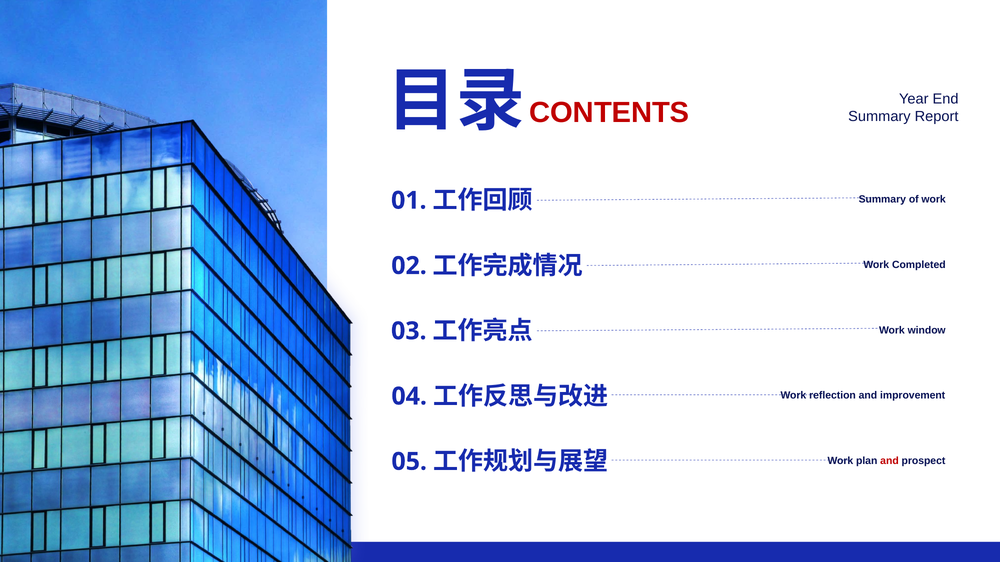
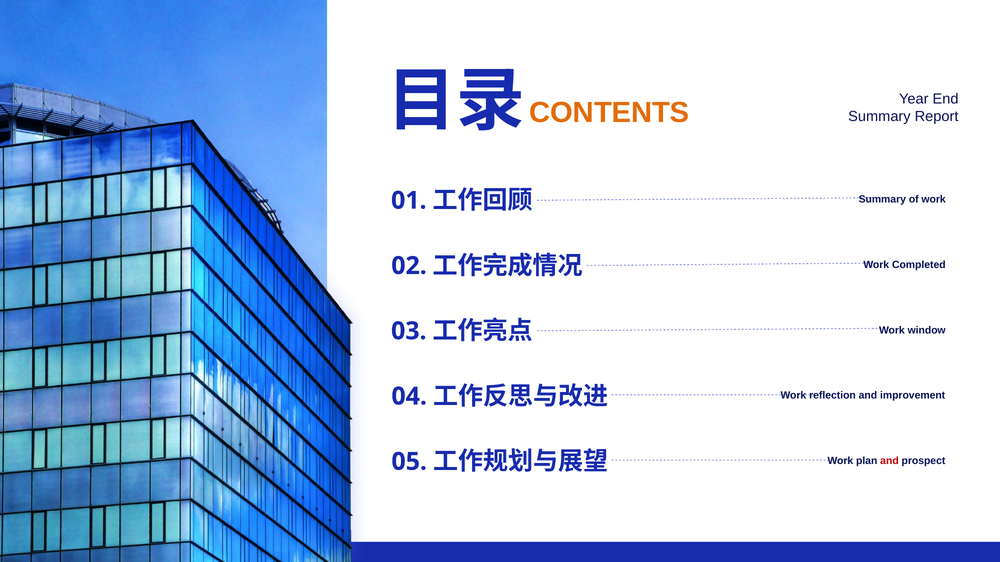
CONTENTS colour: red -> orange
